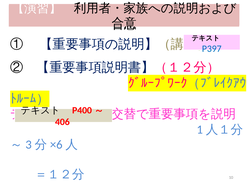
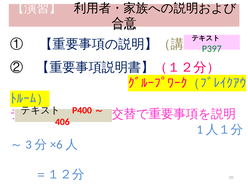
P397 colour: blue -> green
